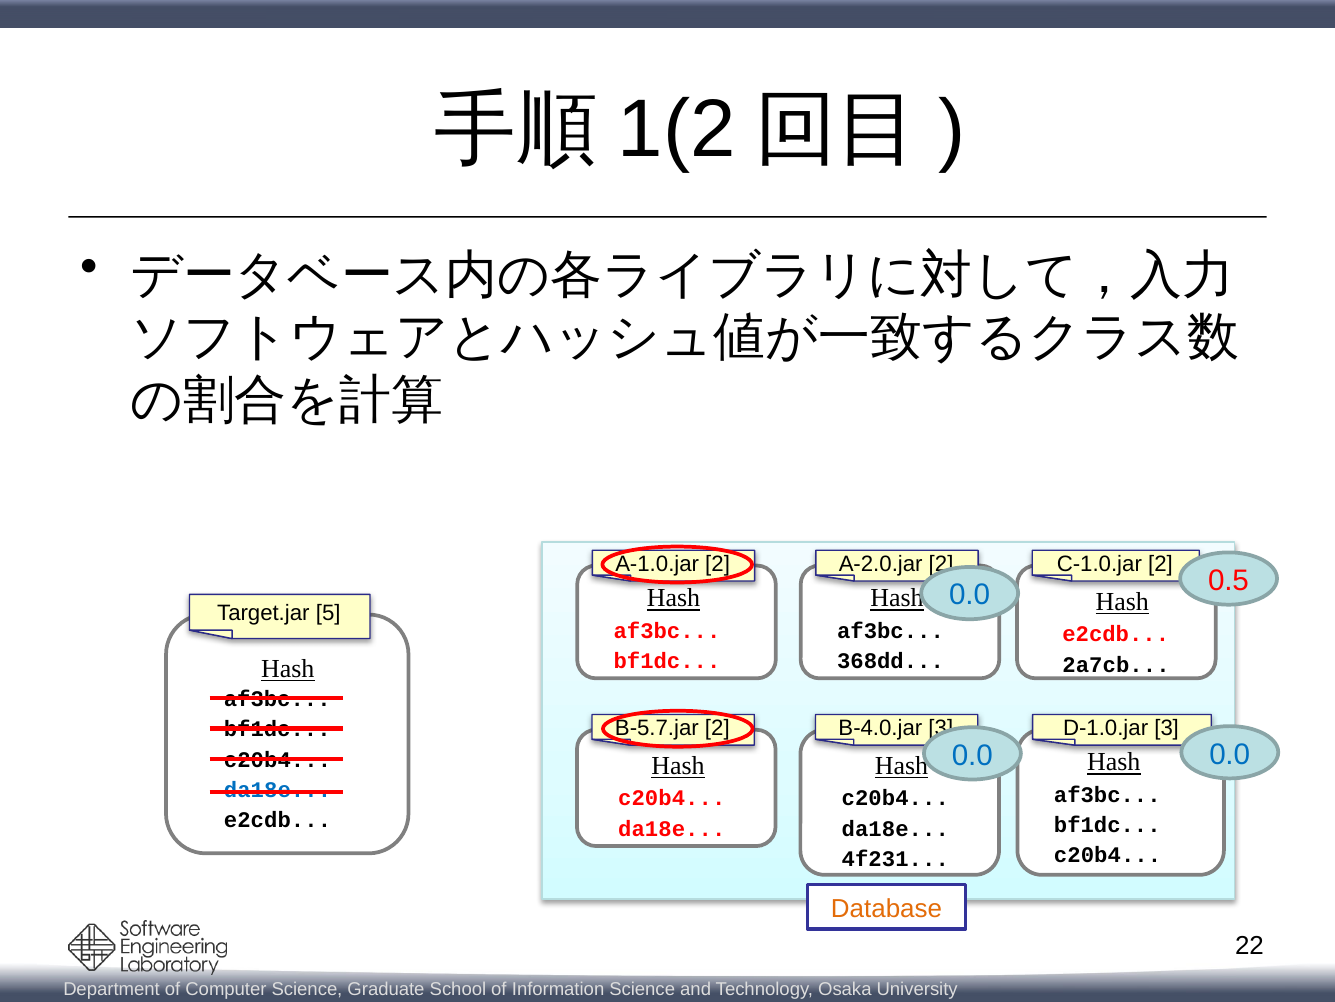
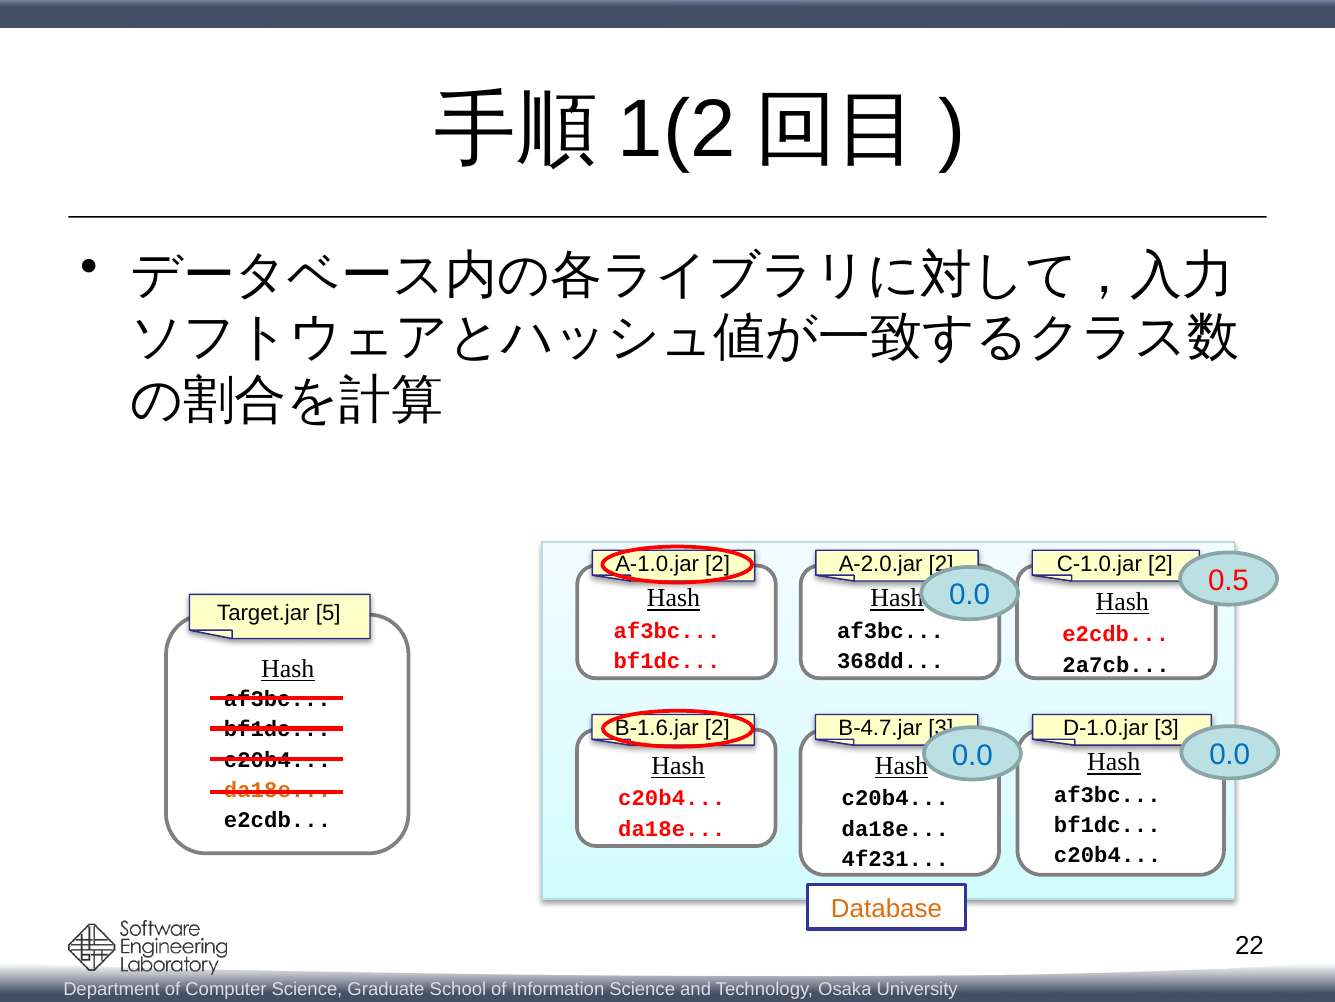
B-5.7.jar: B-5.7.jar -> B-1.6.jar
B-4.0.jar: B-4.0.jar -> B-4.7.jar
da18e at (277, 790) colour: blue -> orange
